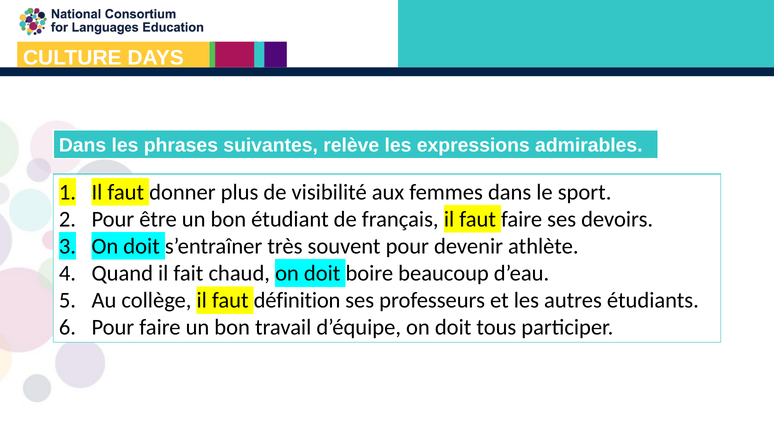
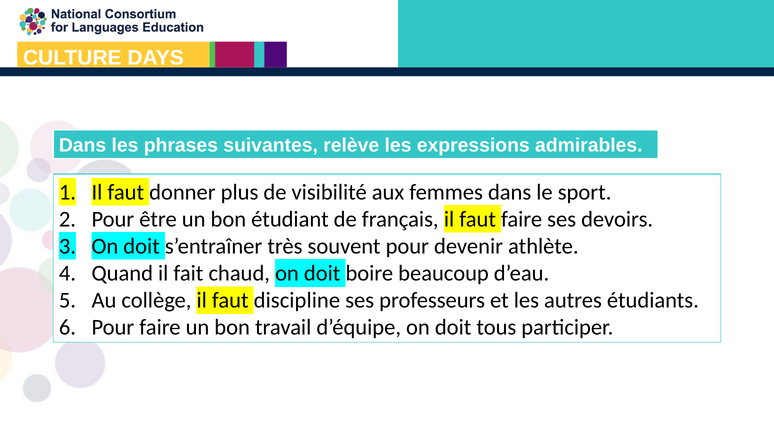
définition: définition -> discipline
